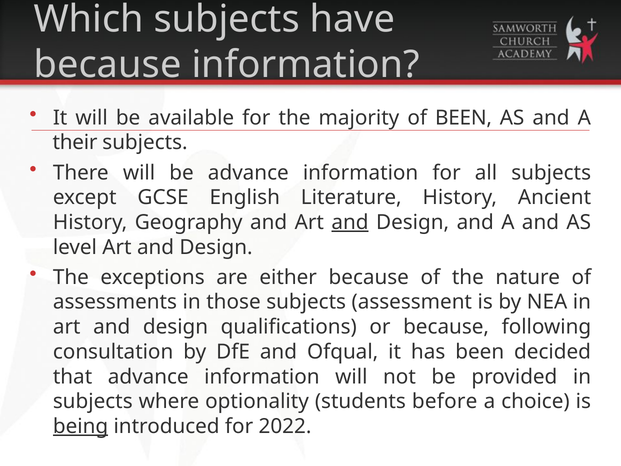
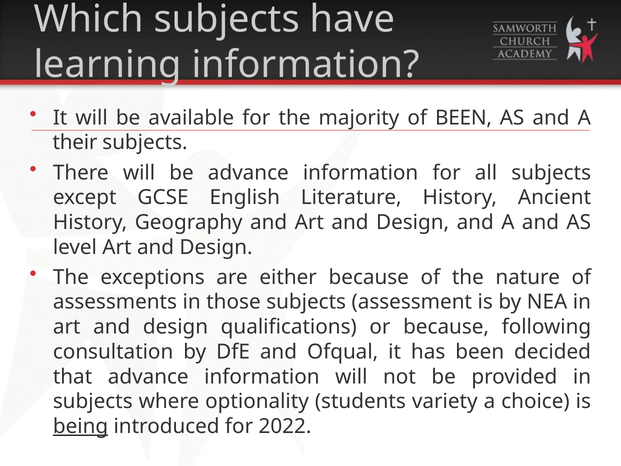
because at (108, 64): because -> learning
and at (350, 222) underline: present -> none
before: before -> variety
